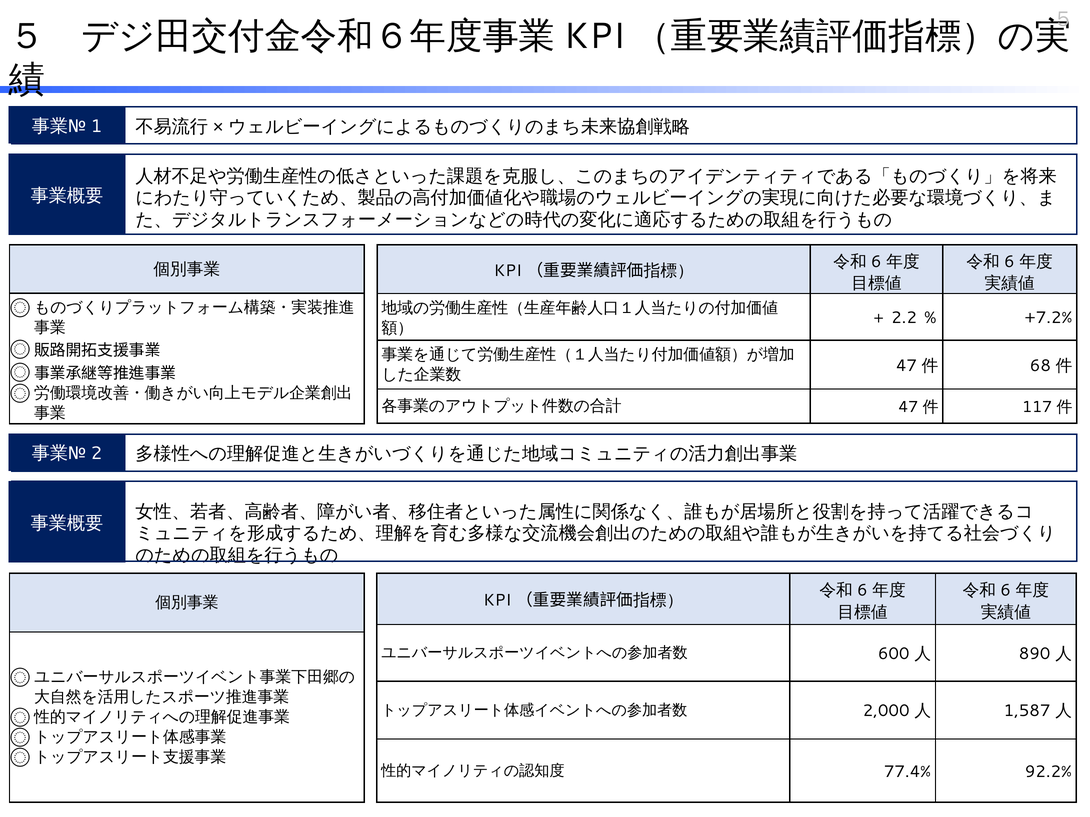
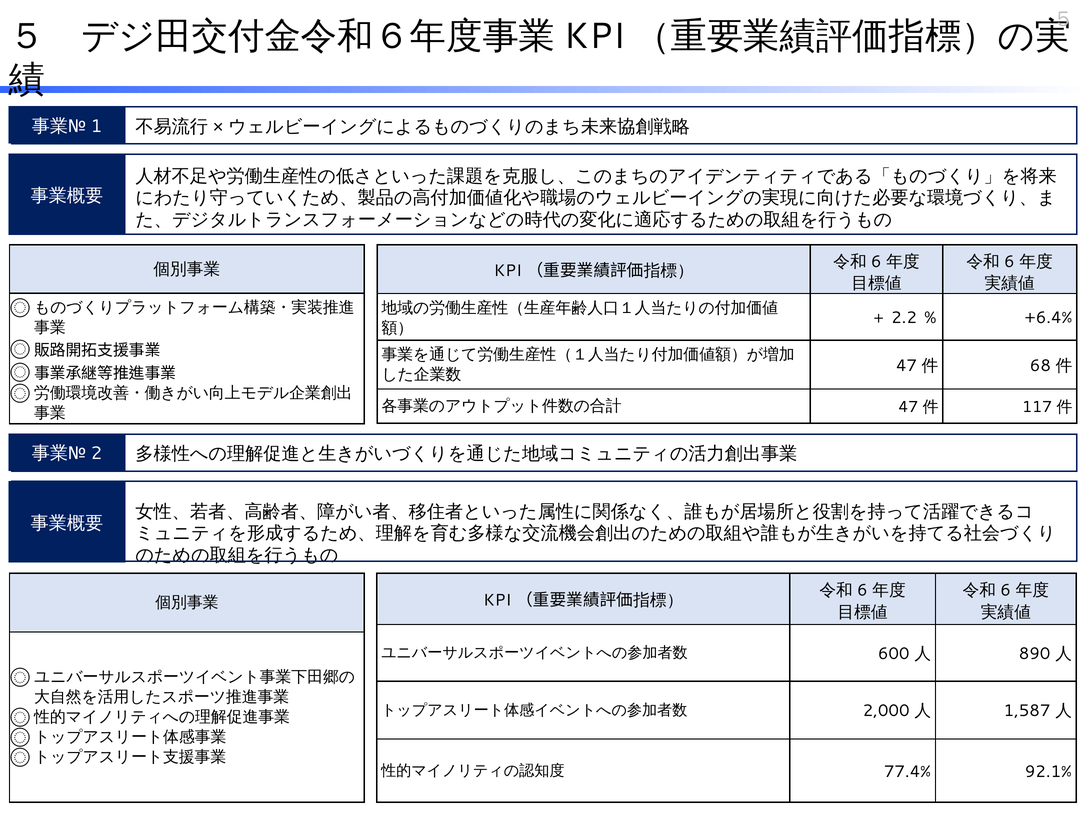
+7.2%: +7.2% -> +6.4%
92.2%: 92.2% -> 92.1%
